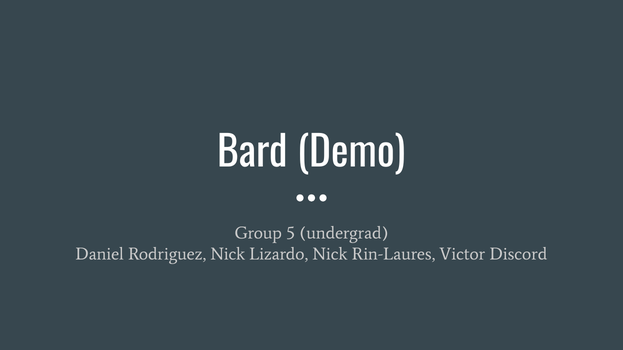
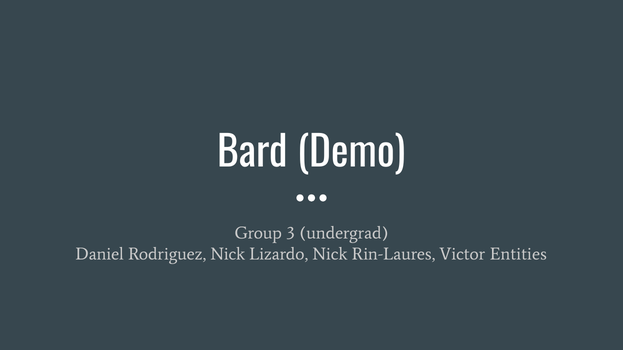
5: 5 -> 3
Discord: Discord -> Entities
